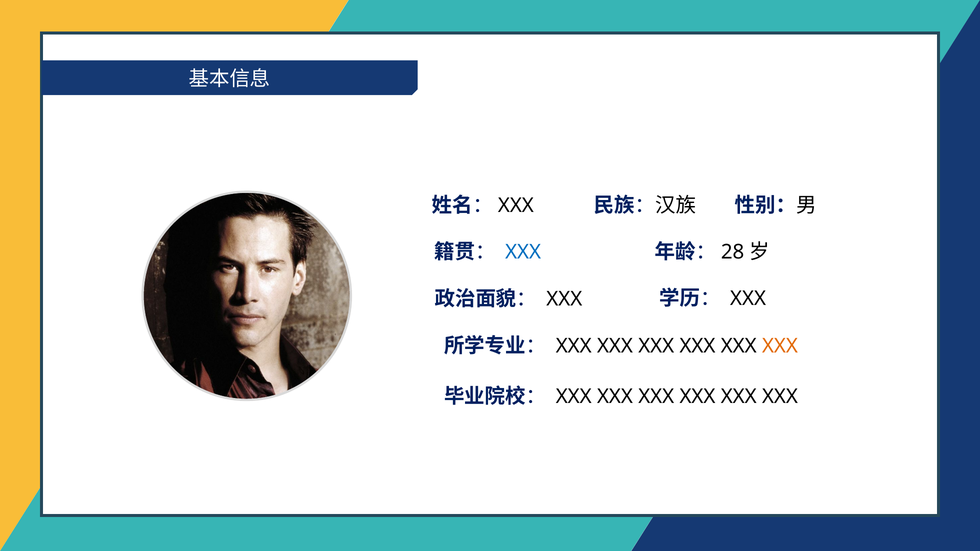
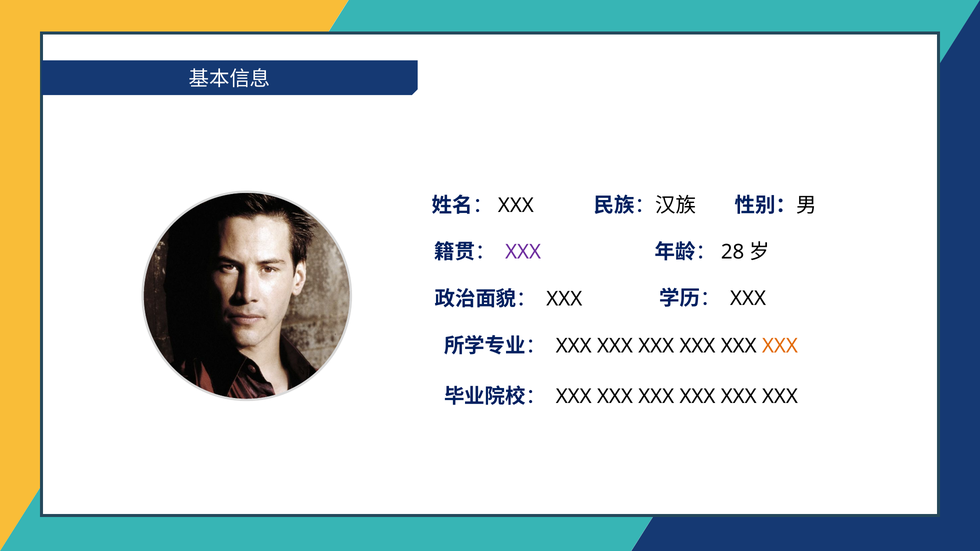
XXX at (523, 252) colour: blue -> purple
